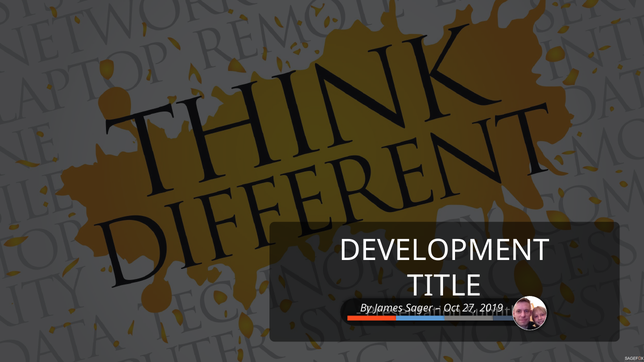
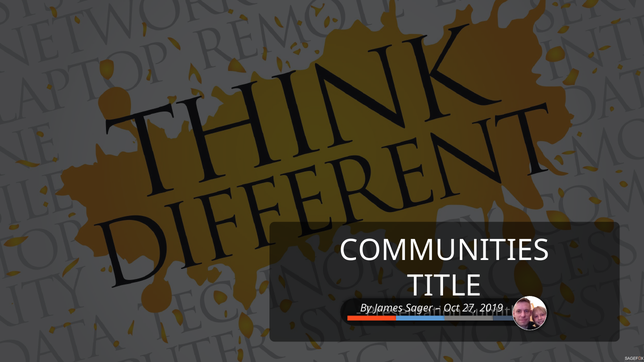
DEVELOPMENT: DEVELOPMENT -> COMMUNITIES
